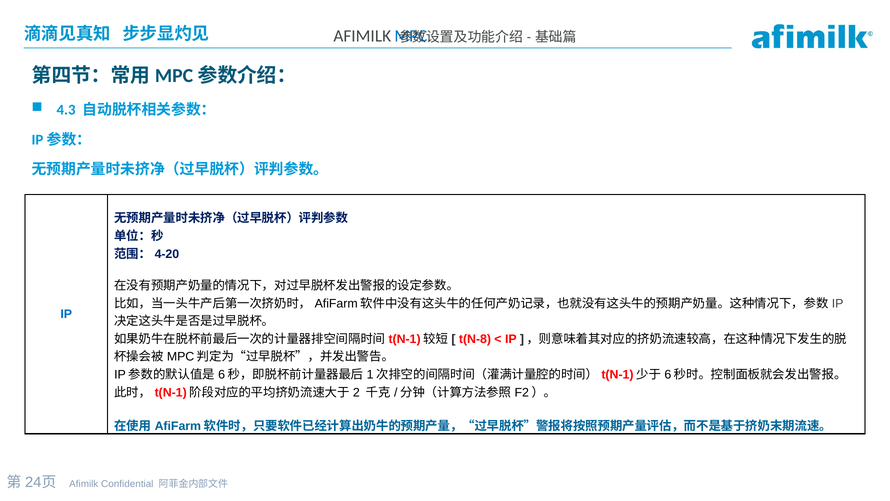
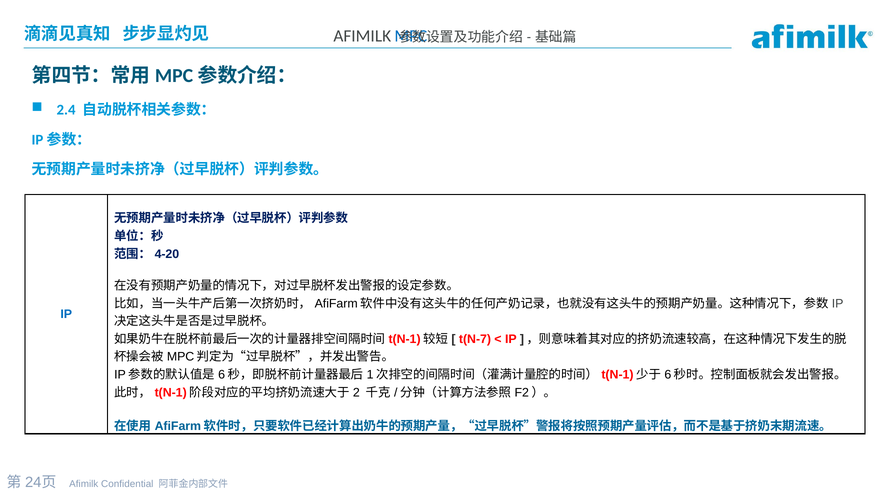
4.3: 4.3 -> 2.4
t(N-8: t(N-8 -> t(N-7
